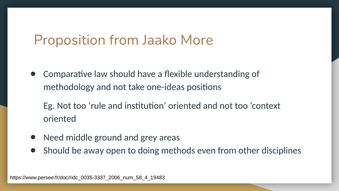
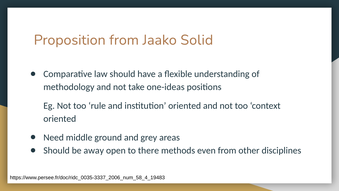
More: More -> Solid
doing: doing -> there
